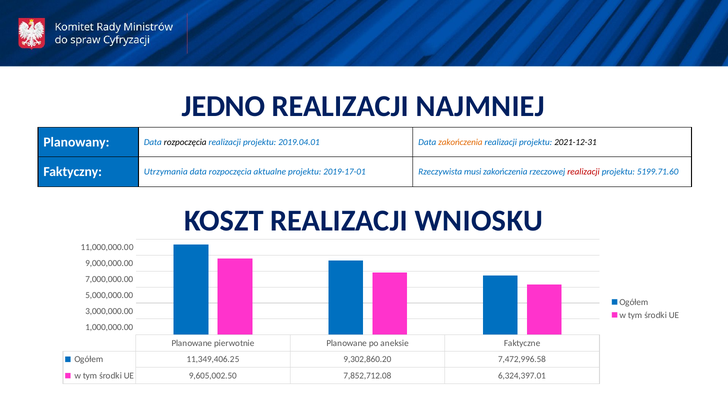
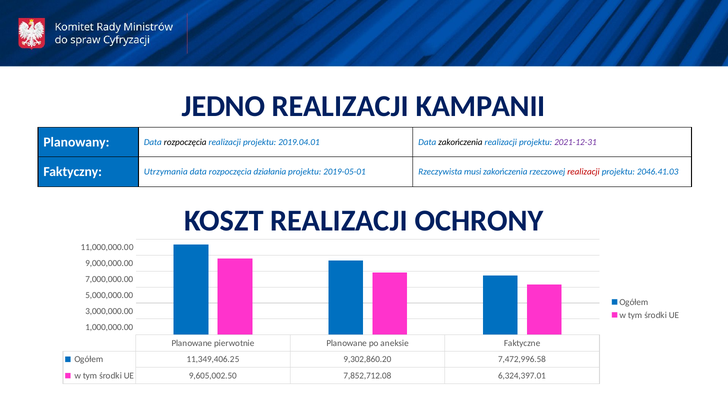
NAJMNIEJ: NAJMNIEJ -> KAMPANII
zakończenia at (460, 142) colour: orange -> black
2021-12-31 colour: black -> purple
aktualne: aktualne -> działania
2019-17-01: 2019-17-01 -> 2019-05-01
5199.71.60: 5199.71.60 -> 2046.41.03
WNIOSKU: WNIOSKU -> OCHRONY
